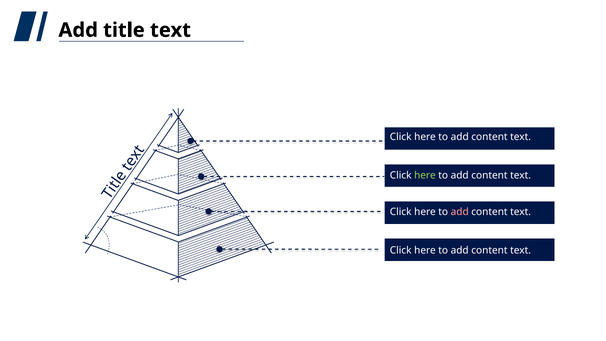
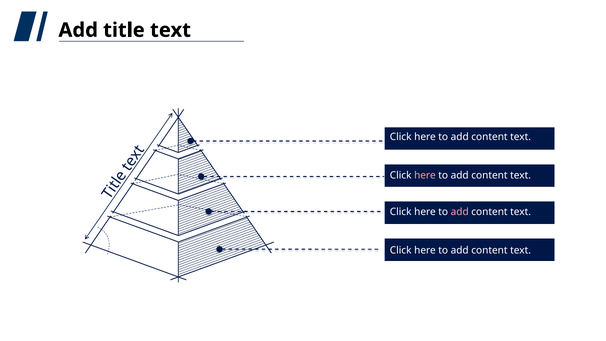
here at (425, 175) colour: light green -> pink
